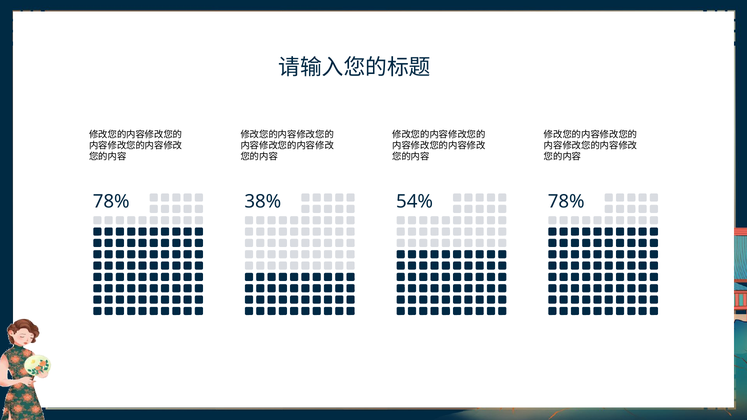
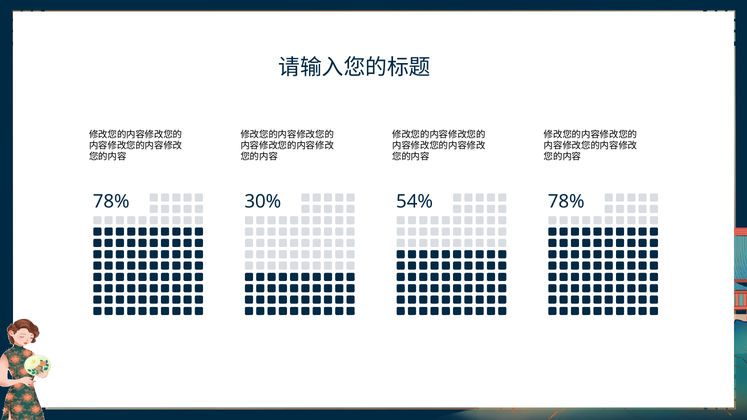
38%: 38% -> 30%
